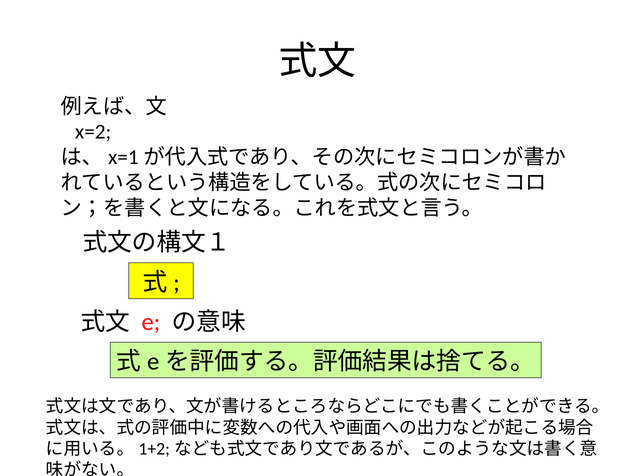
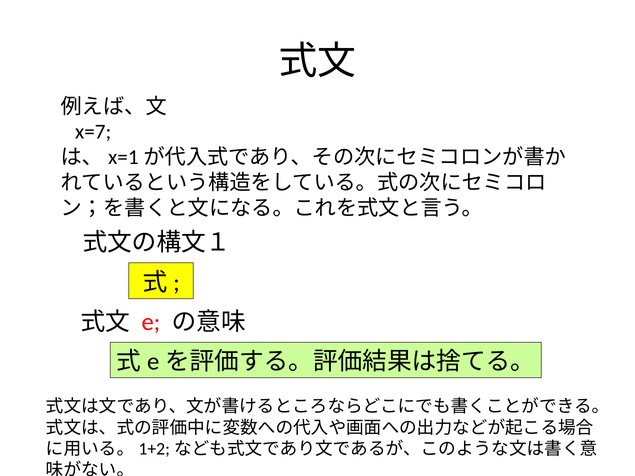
x=2: x=2 -> x=7
